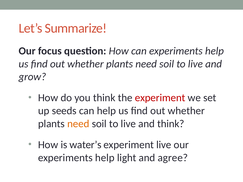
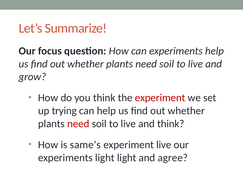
seeds: seeds -> trying
need at (78, 124) colour: orange -> red
water’s: water’s -> same’s
help at (105, 158): help -> light
